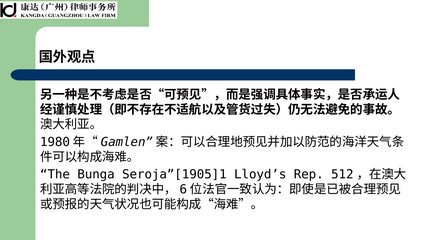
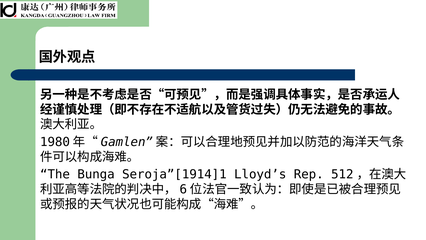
Seroja”[1905]1: Seroja”[1905]1 -> Seroja”[1914]1
